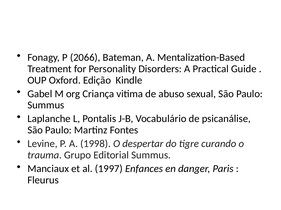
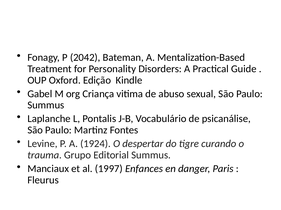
2066: 2066 -> 2042
1998: 1998 -> 1924
